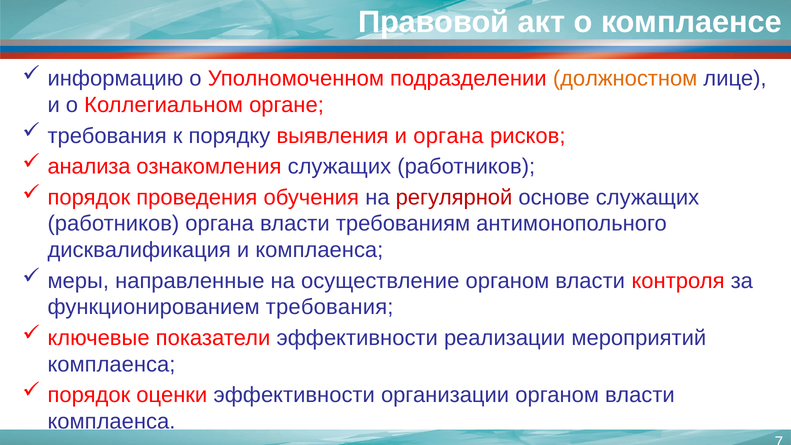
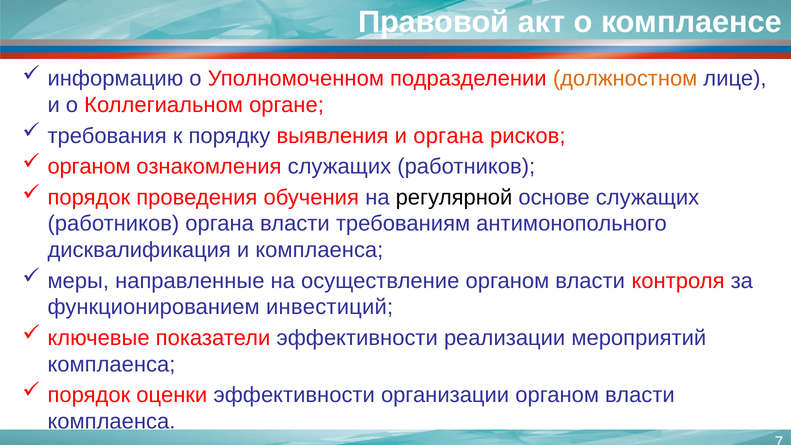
анализа at (89, 167): анализа -> органом
регулярной colour: red -> black
функционированием требования: требования -> инвестиций
